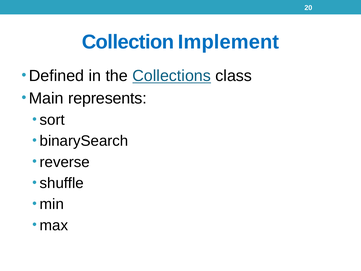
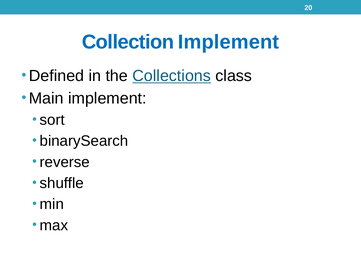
Main represents: represents -> implement
